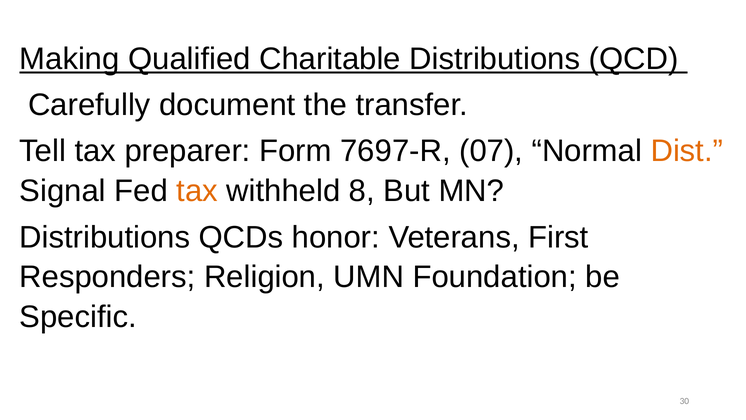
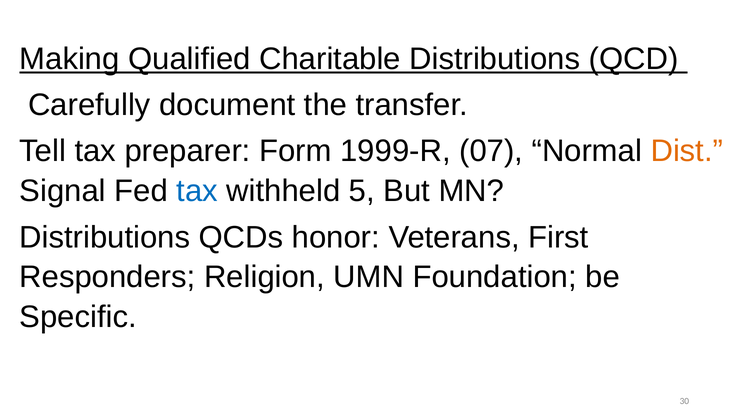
7697-R: 7697-R -> 1999-R
tax at (197, 191) colour: orange -> blue
8: 8 -> 5
